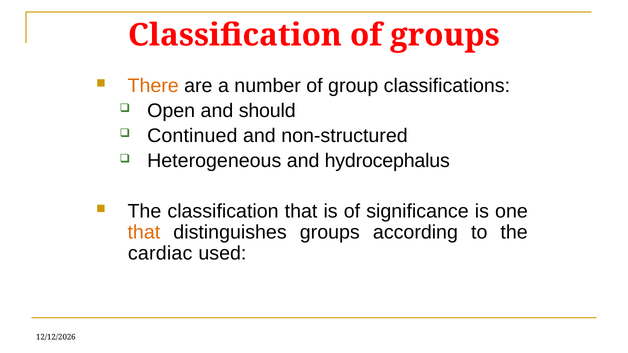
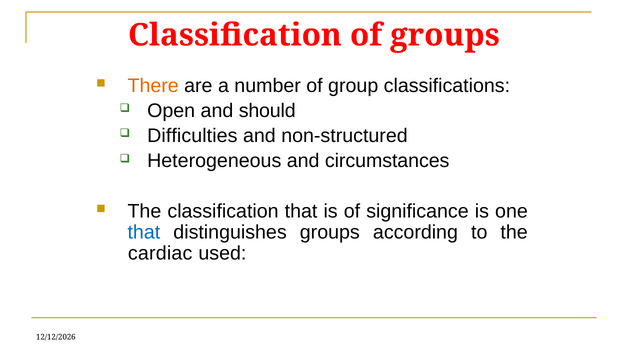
Continued: Continued -> Difficulties
hydrocephalus: hydrocephalus -> circumstances
that at (144, 232) colour: orange -> blue
